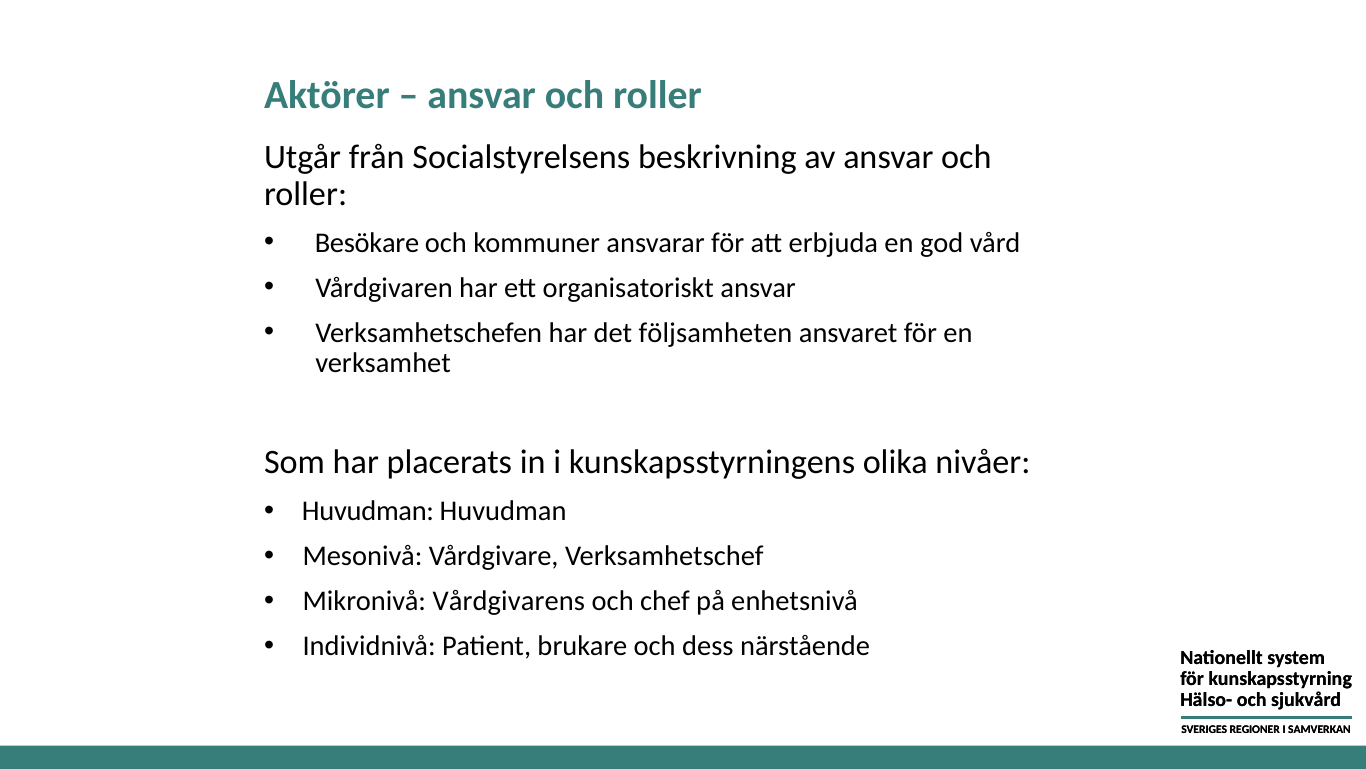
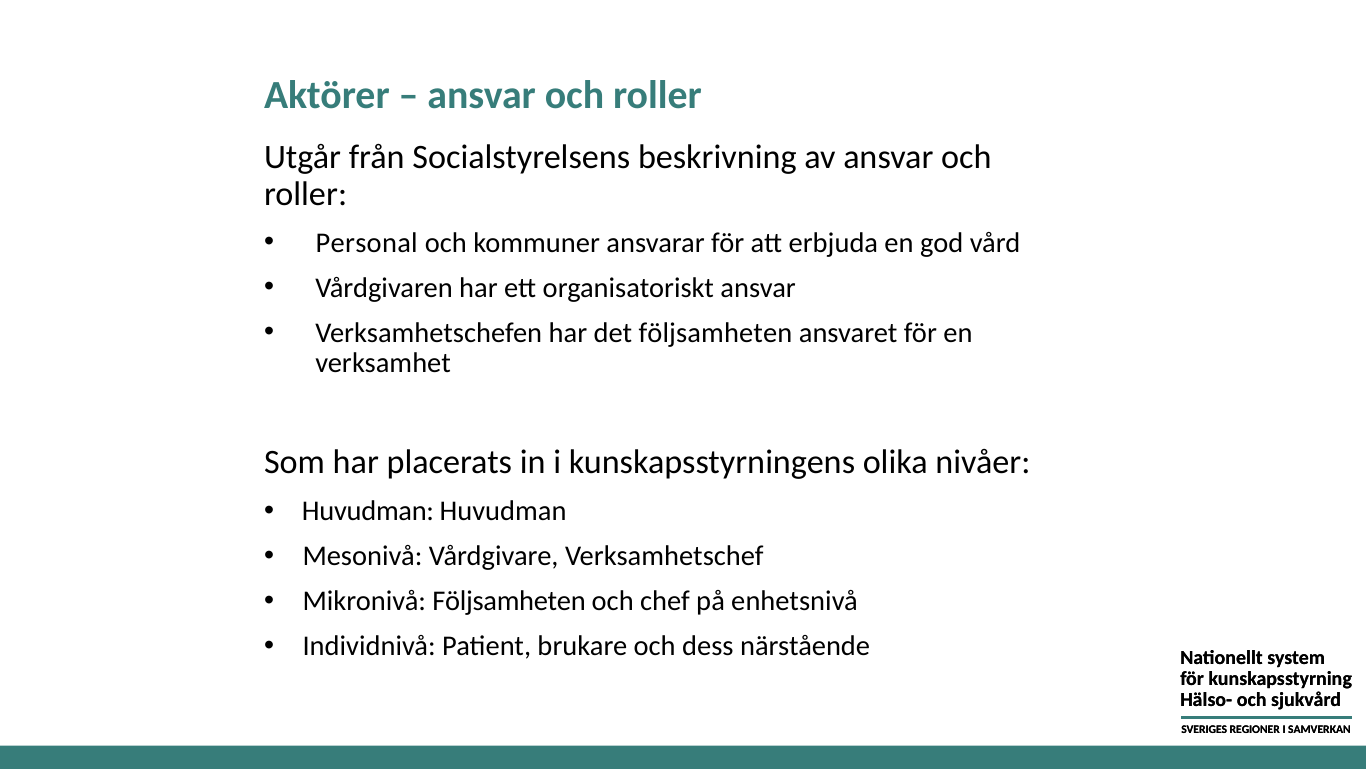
Besökare: Besökare -> Personal
Mikronivå Vårdgivarens: Vårdgivarens -> Följsamheten
